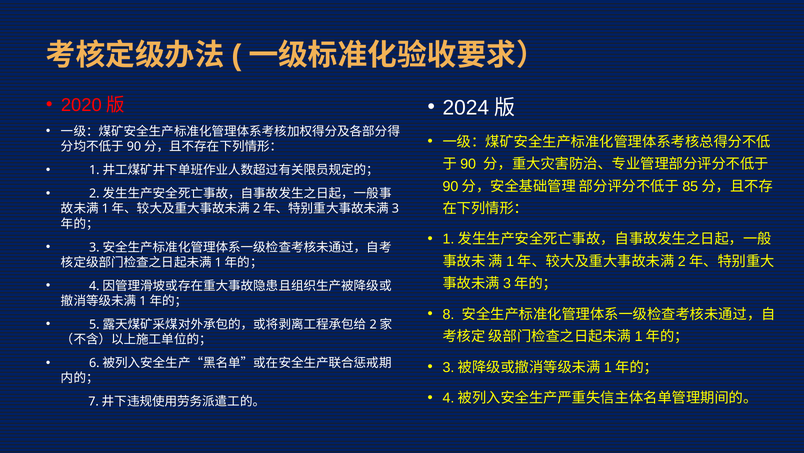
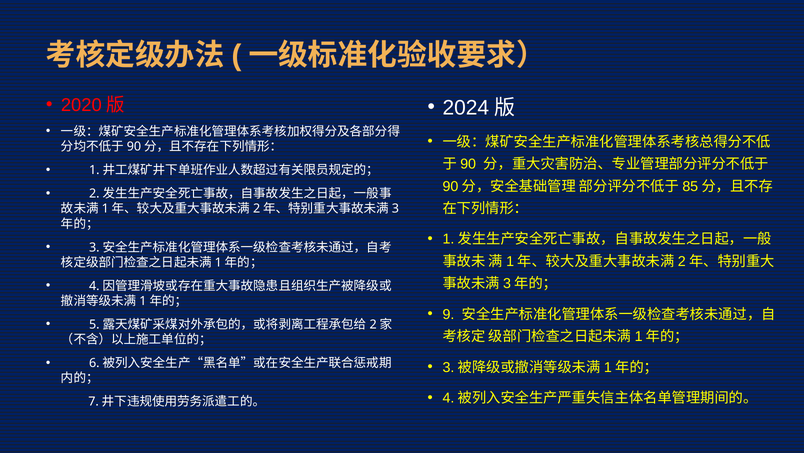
8: 8 -> 9
